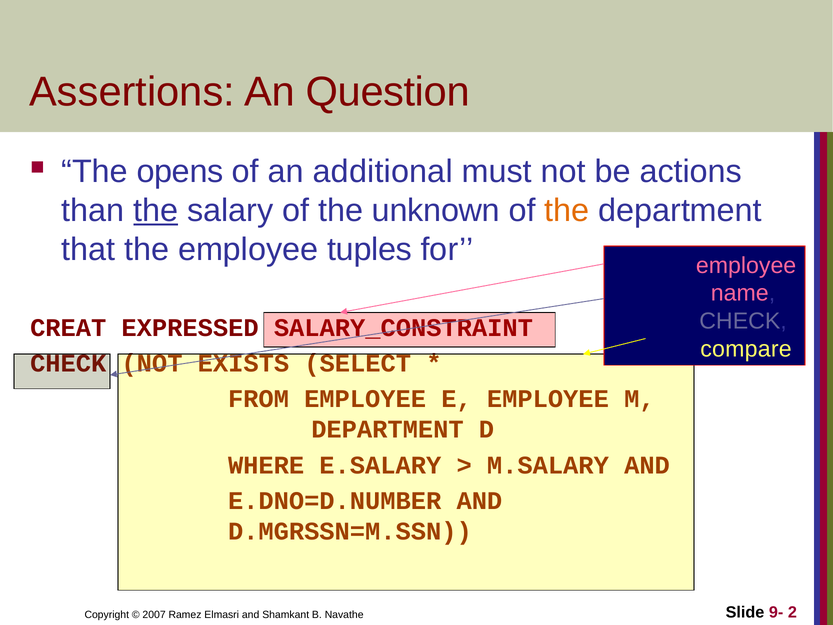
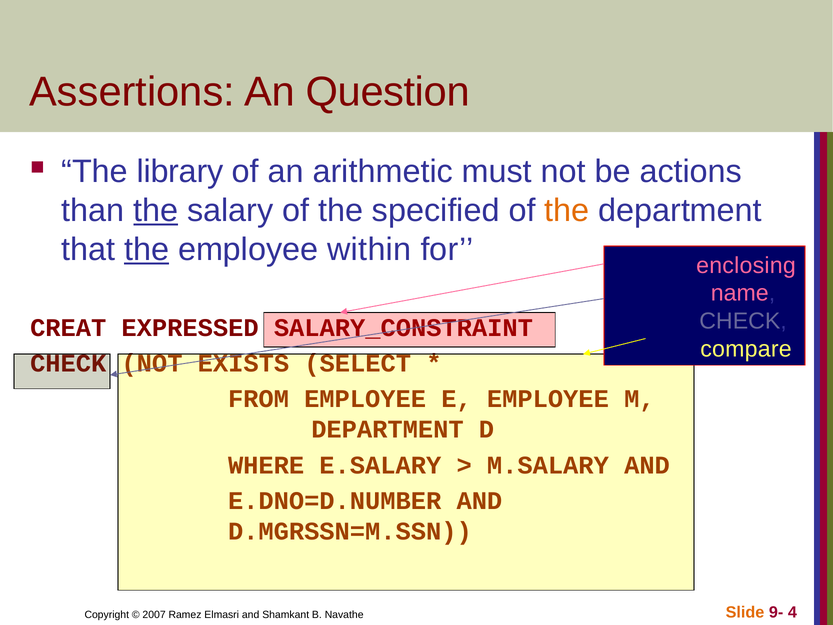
opens: opens -> library
additional: additional -> arithmetic
unknown: unknown -> specified
the at (147, 249) underline: none -> present
tuples: tuples -> within
employee at (746, 265): employee -> enclosing
Slide colour: black -> orange
2: 2 -> 4
